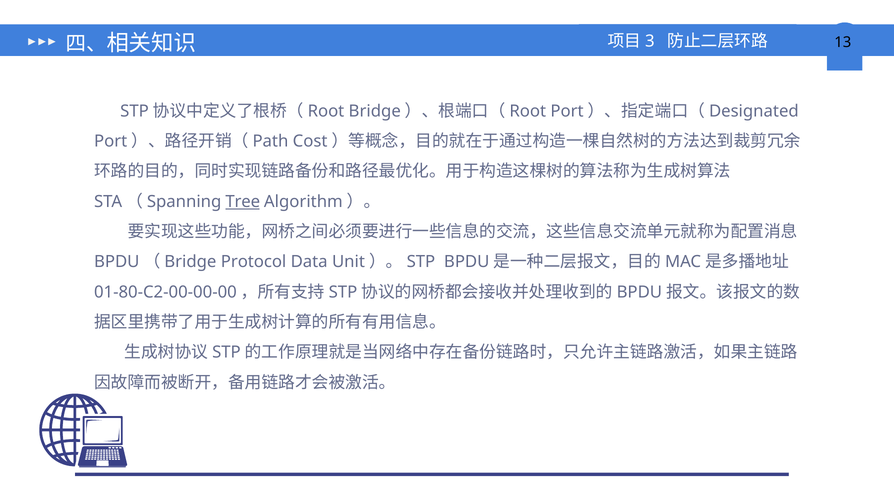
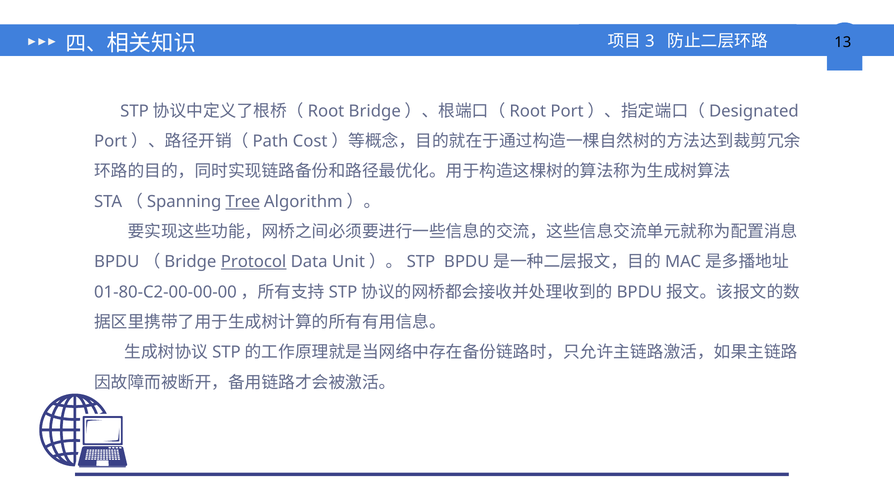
Protocol underline: none -> present
